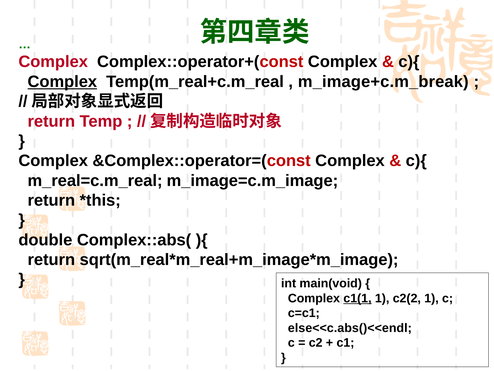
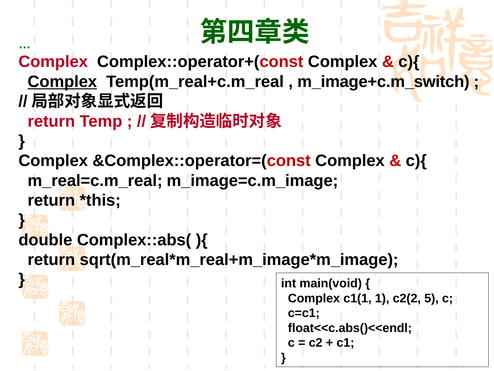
m_image+c.m_break: m_image+c.m_break -> m_image+c.m_switch
c1(1 underline: present -> none
c2(2 1: 1 -> 5
else<<c.abs()<<endl: else<<c.abs()<<endl -> float<<c.abs()<<endl
